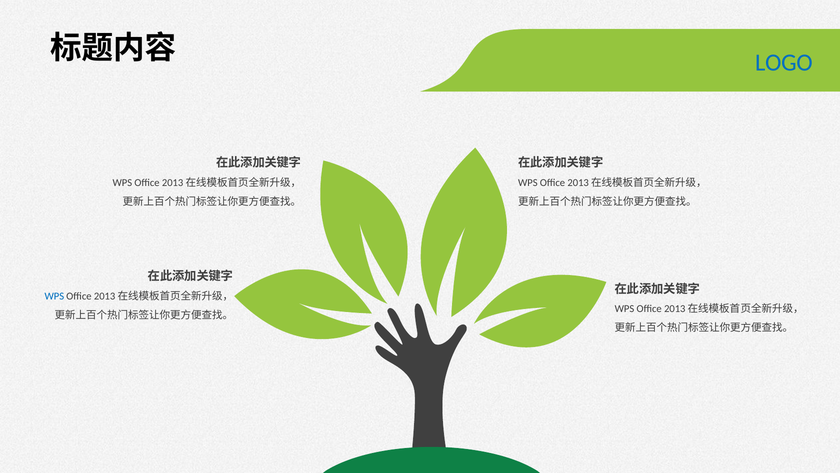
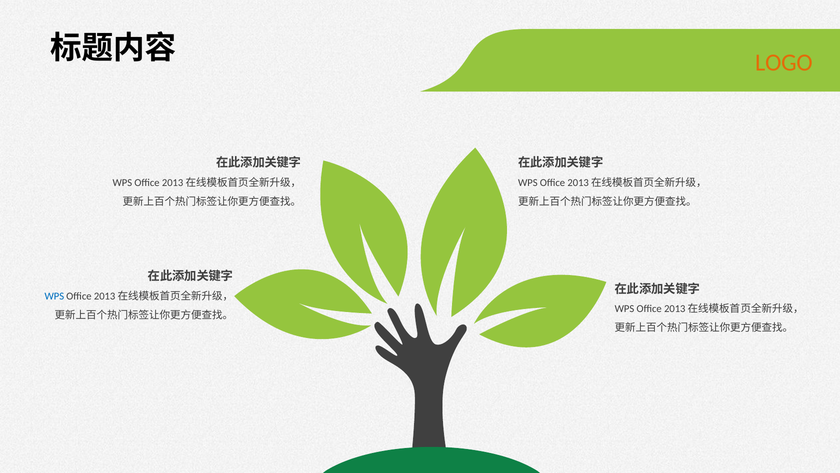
LOGO colour: blue -> orange
